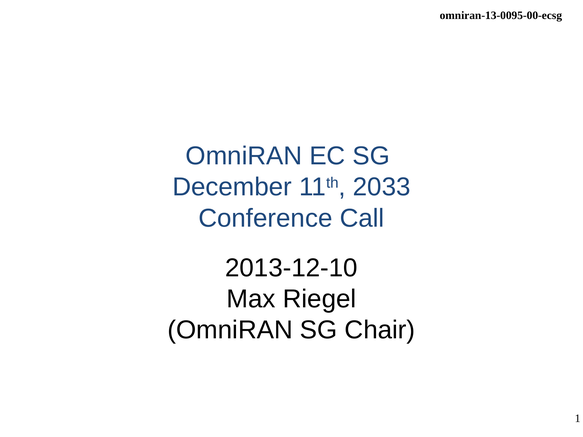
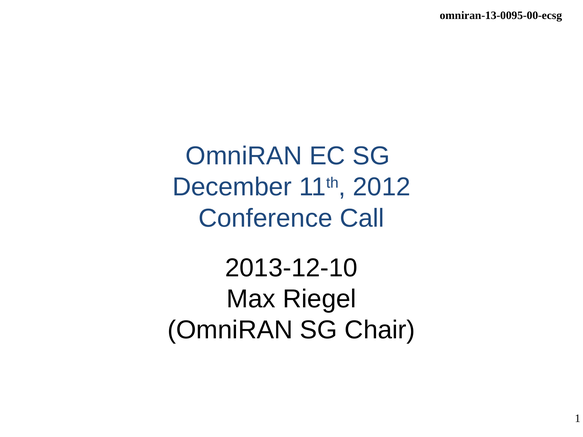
2033: 2033 -> 2012
